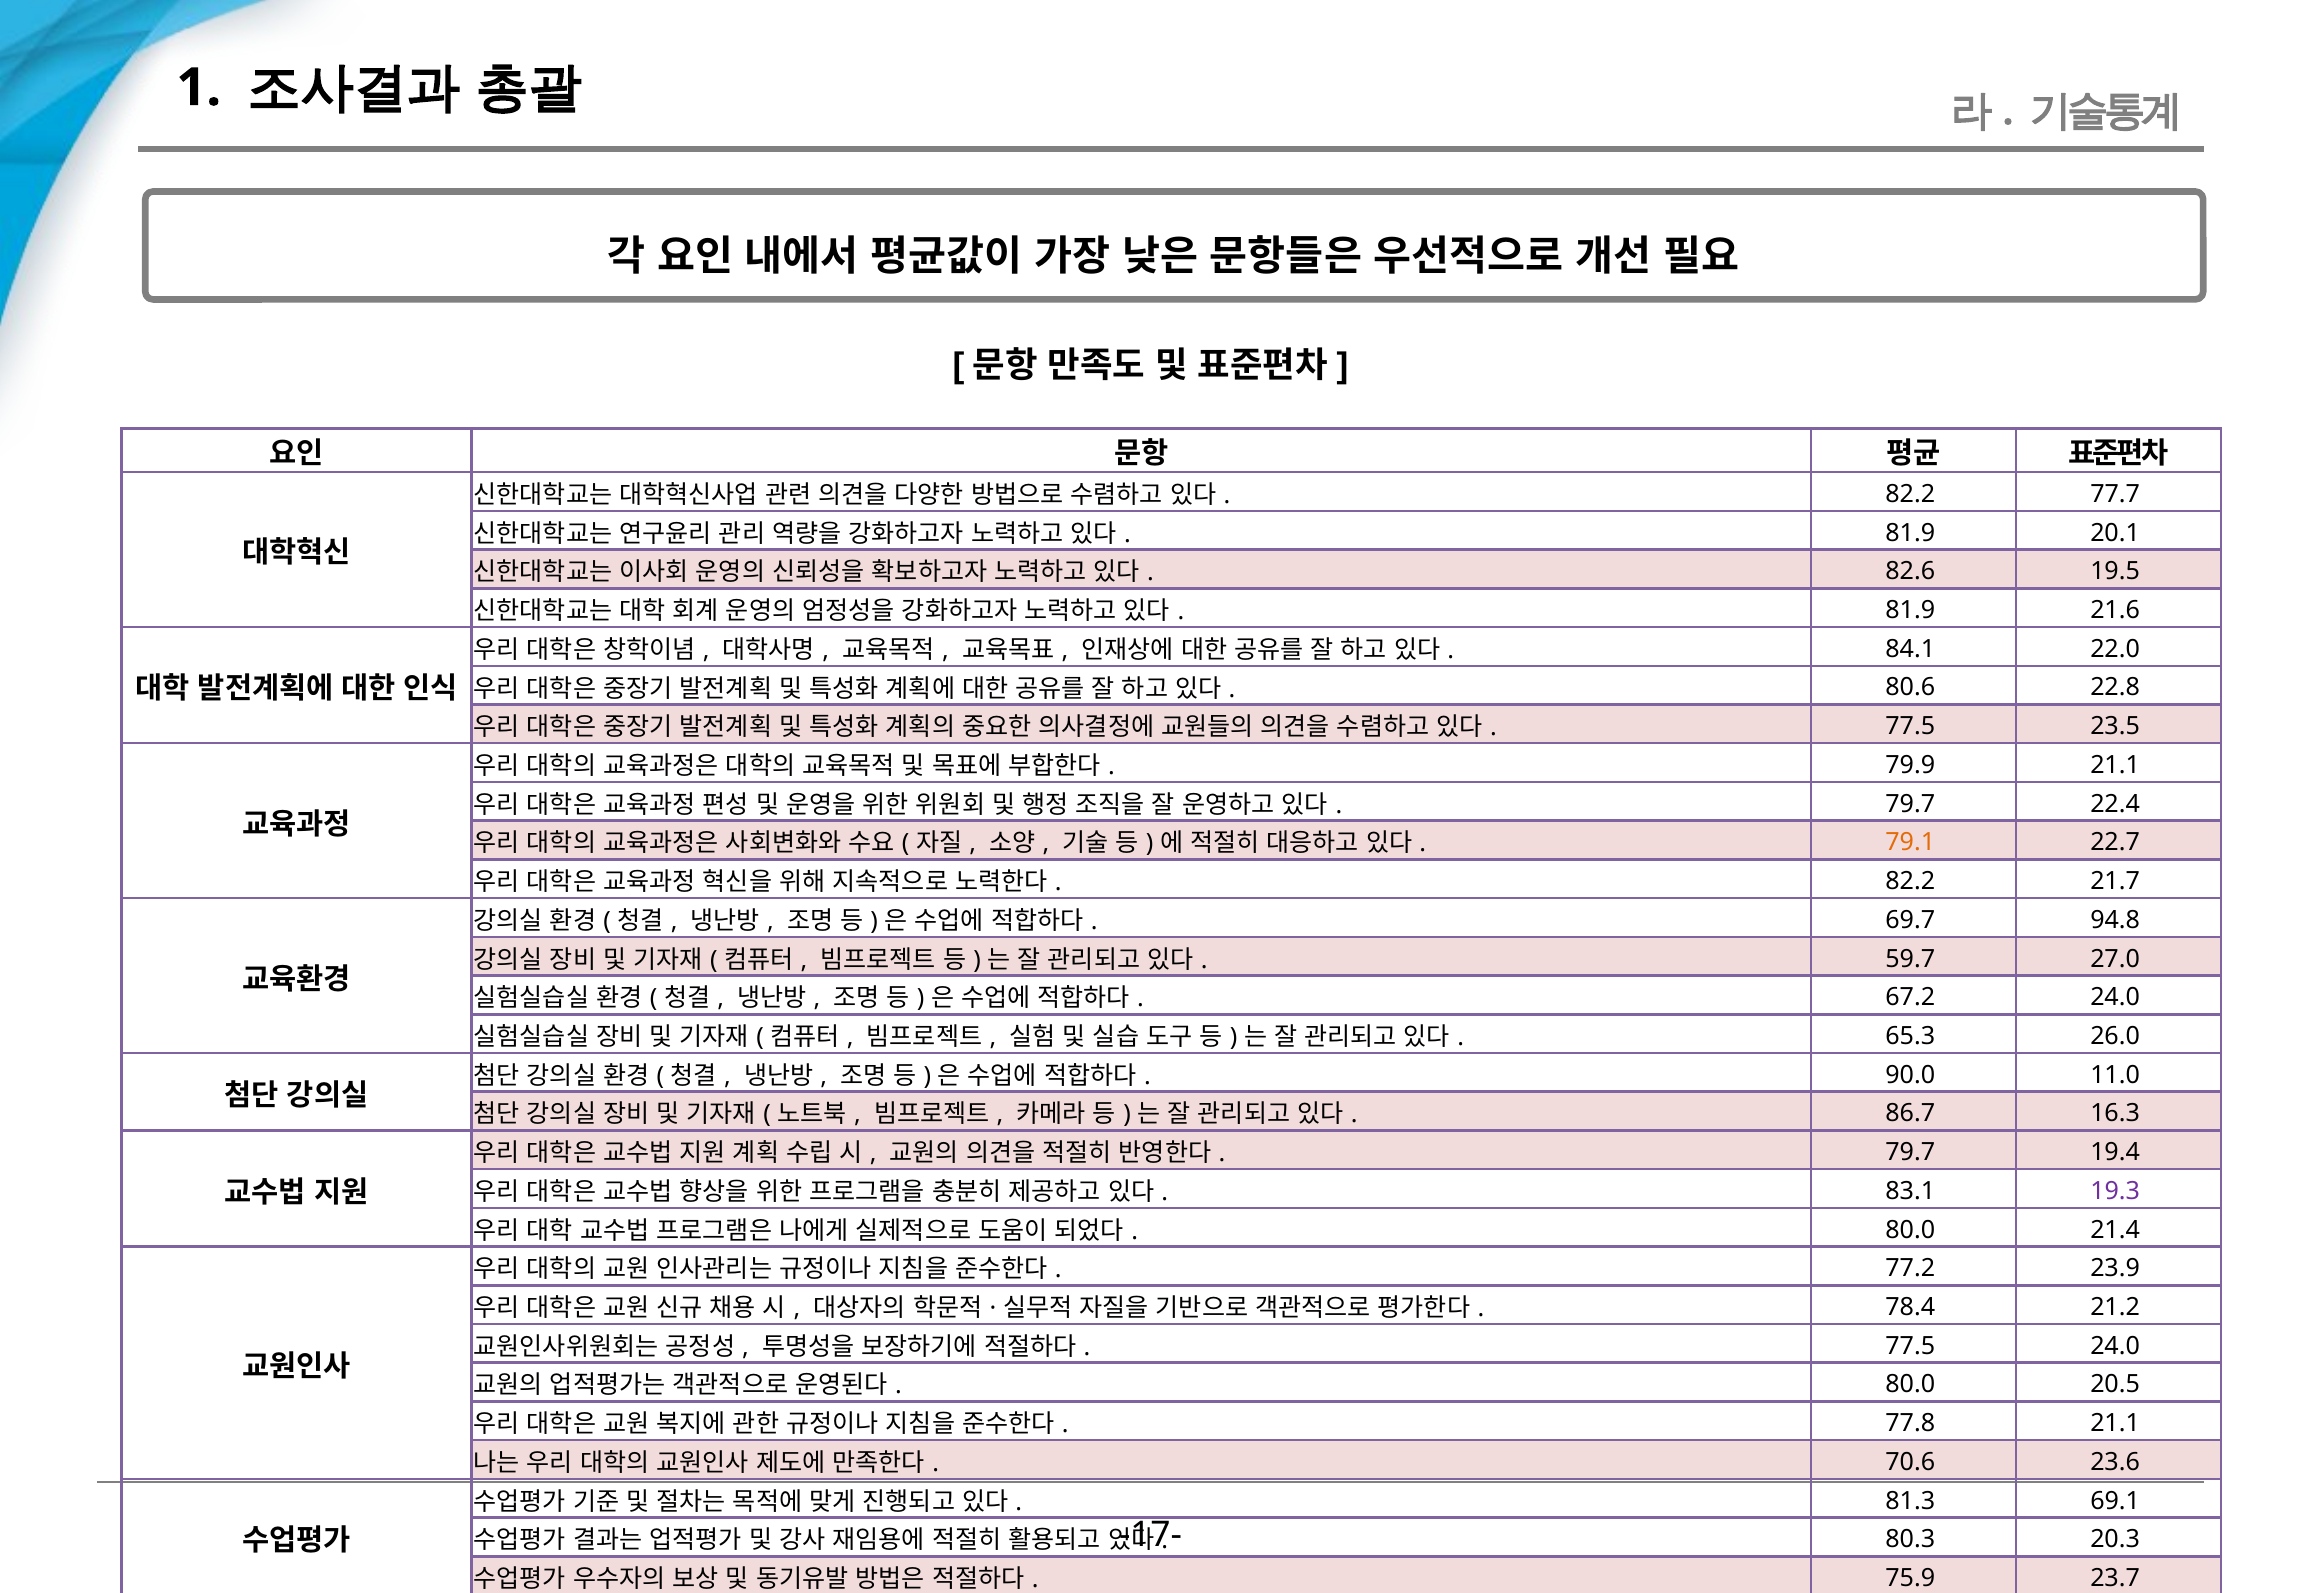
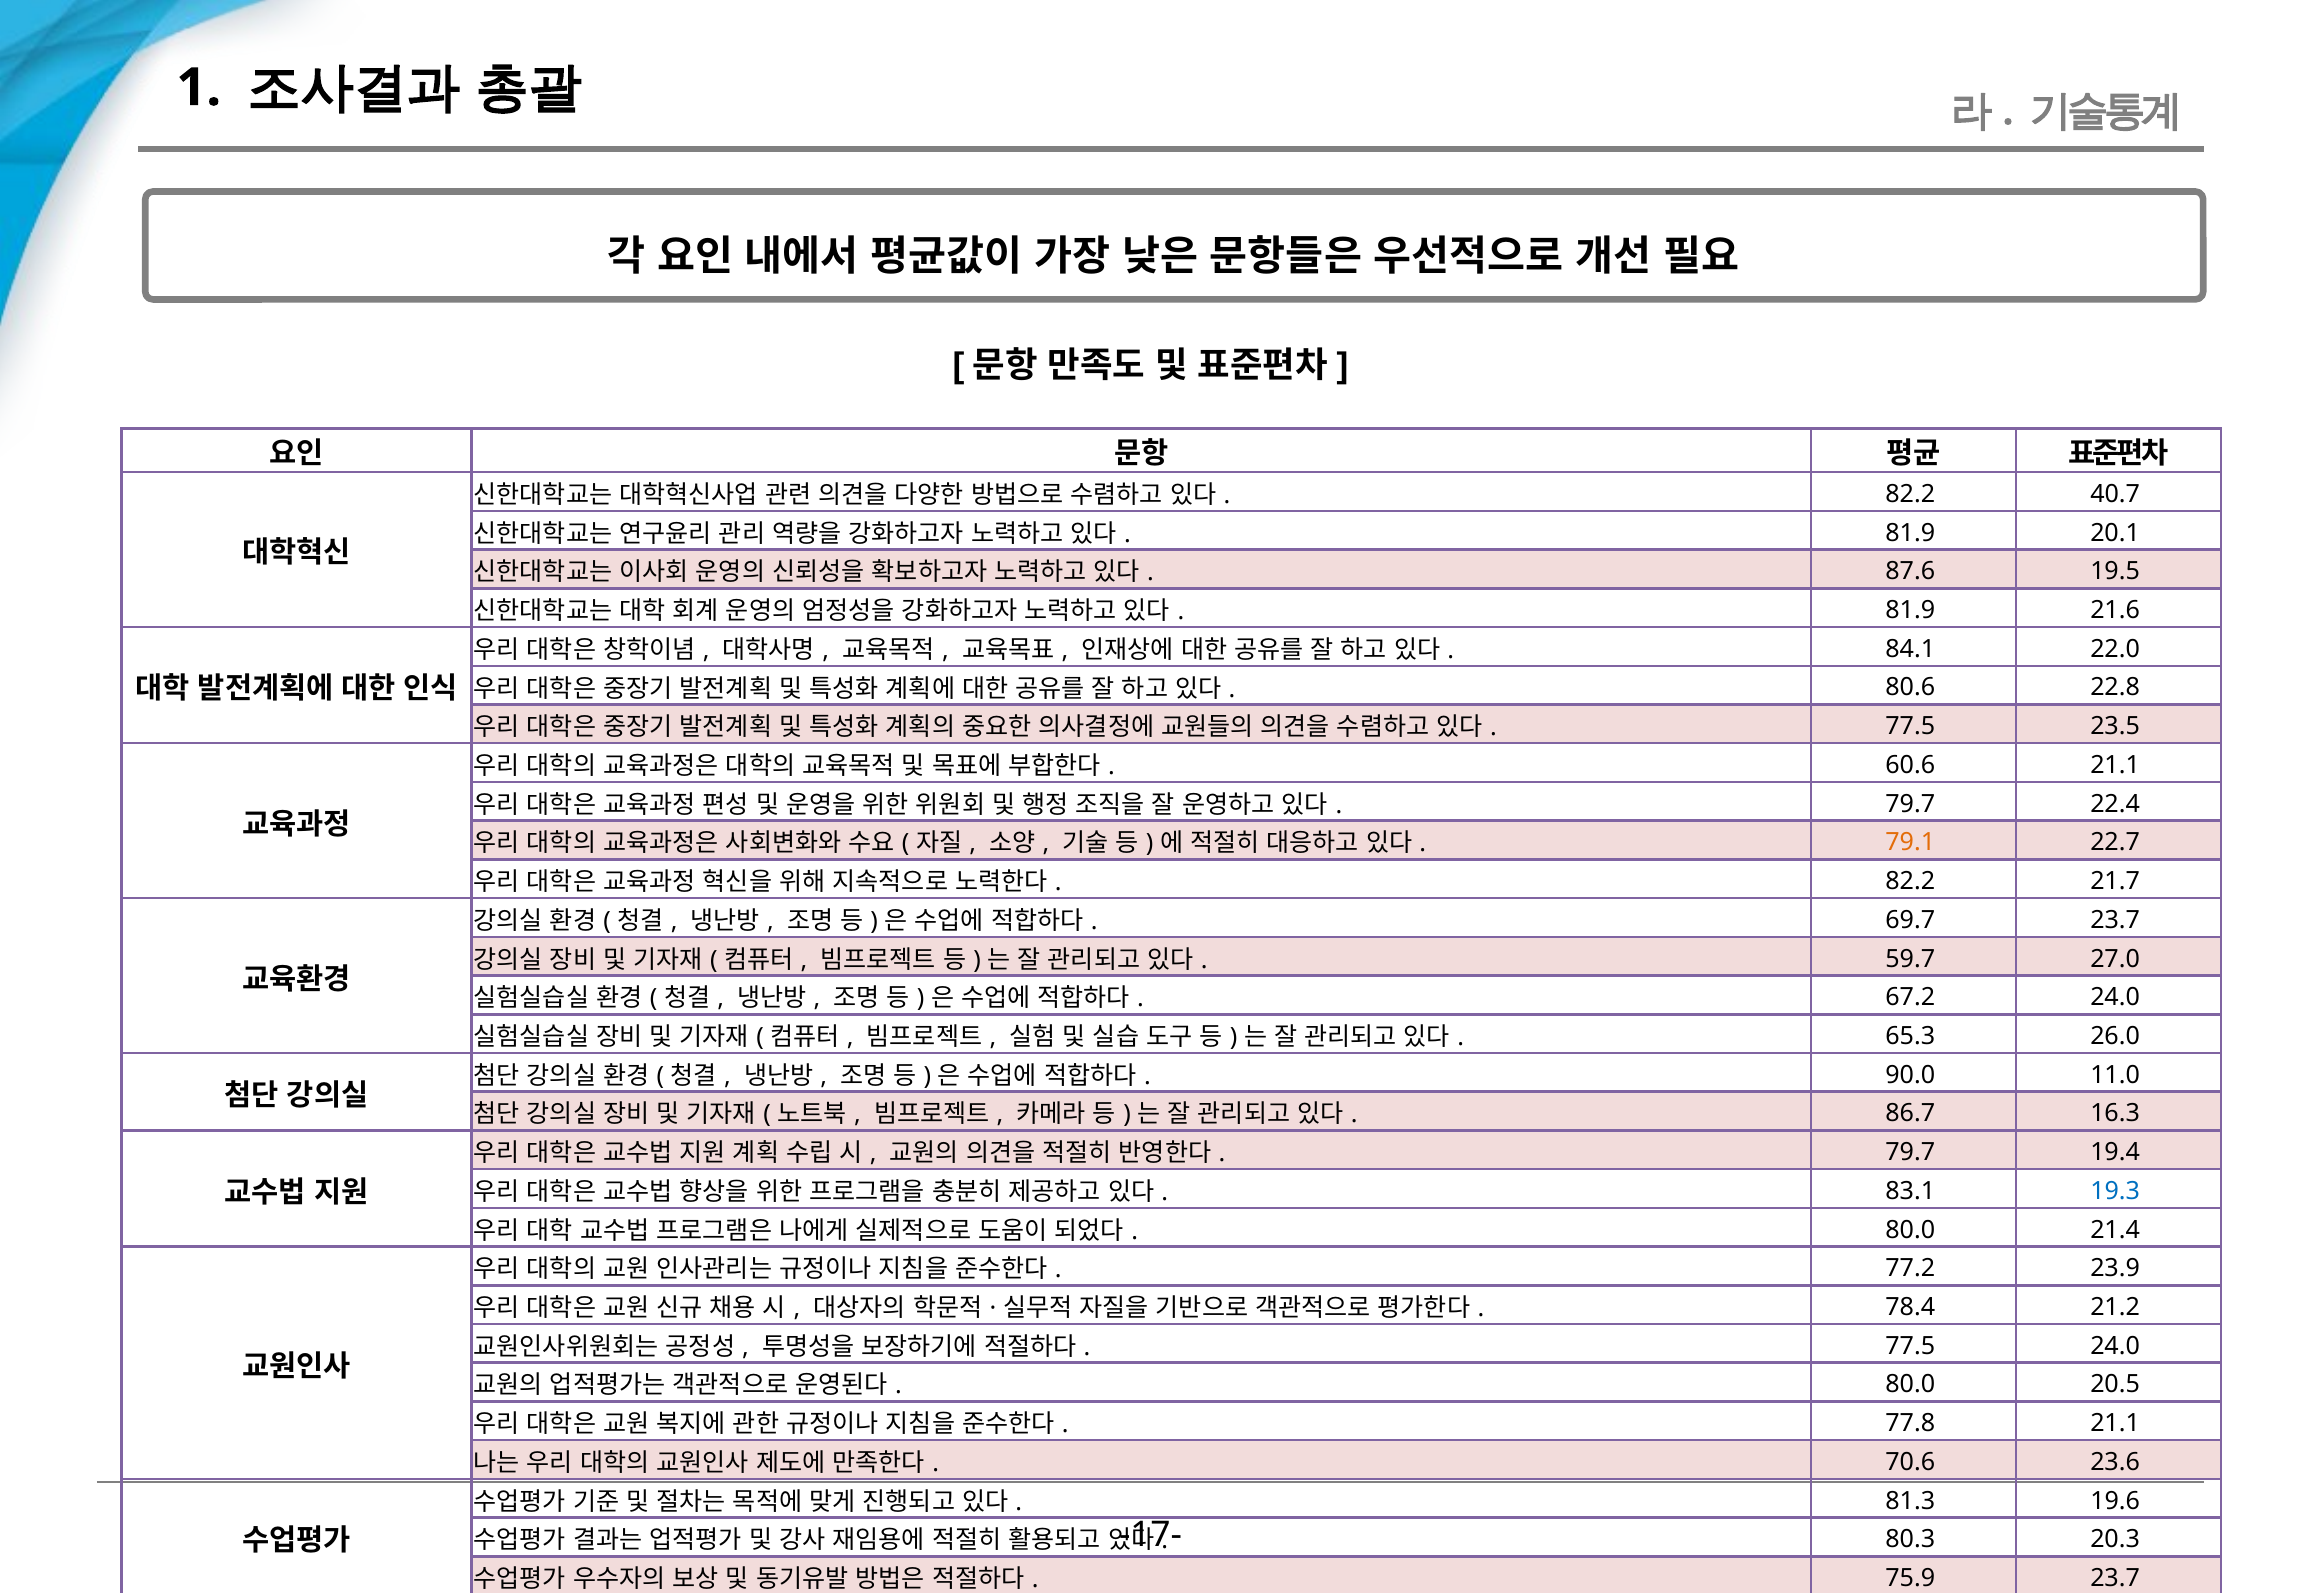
77.7: 77.7 -> 40.7
82.6: 82.6 -> 87.6
79.9: 79.9 -> 60.6
69.7 94.8: 94.8 -> 23.7
19.3 colour: purple -> blue
69.1: 69.1 -> 19.6
